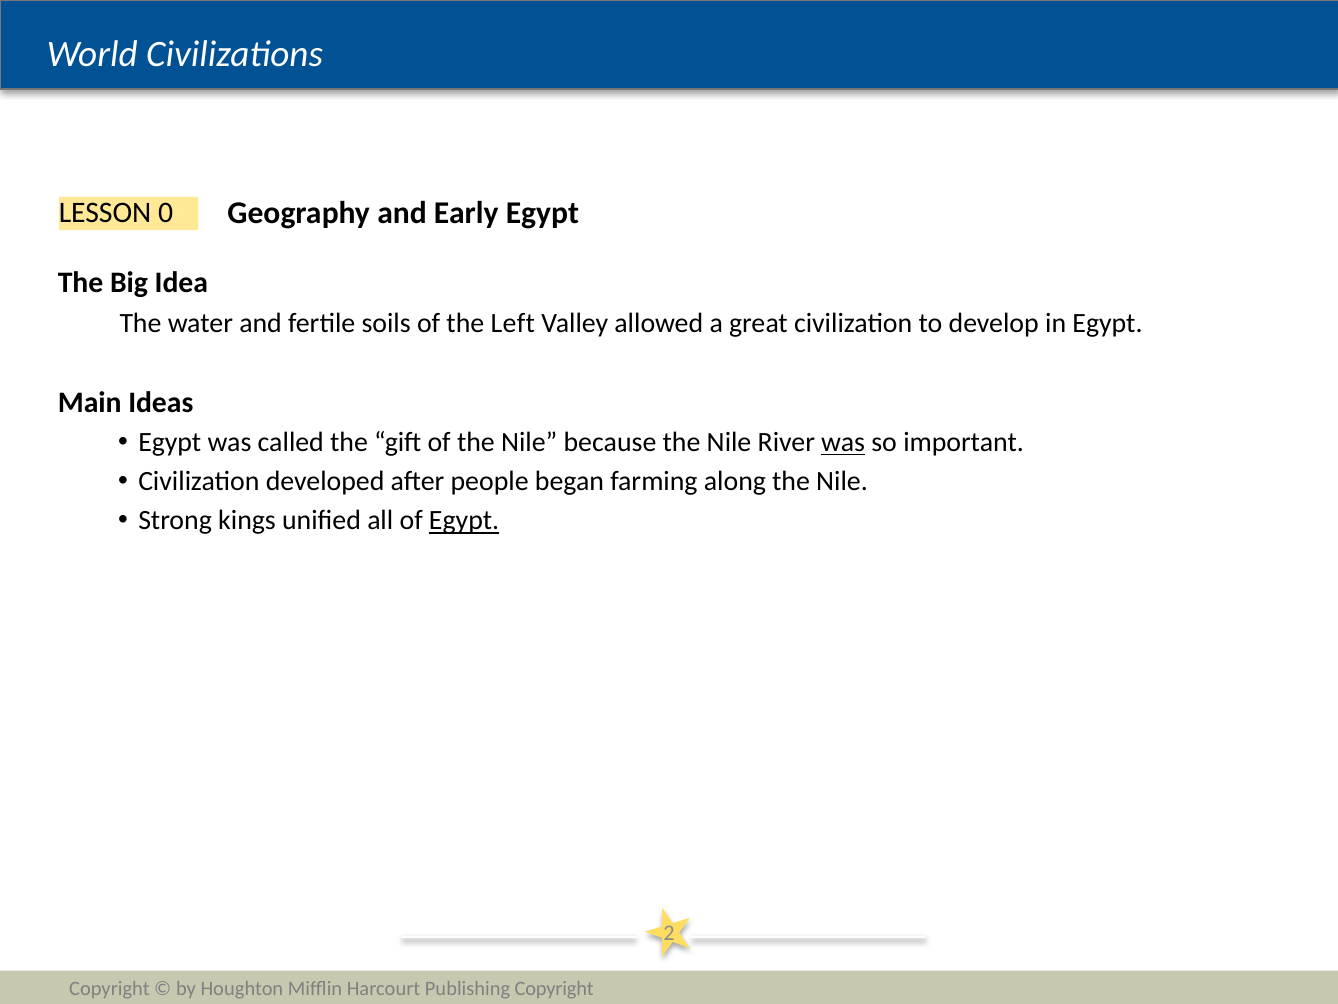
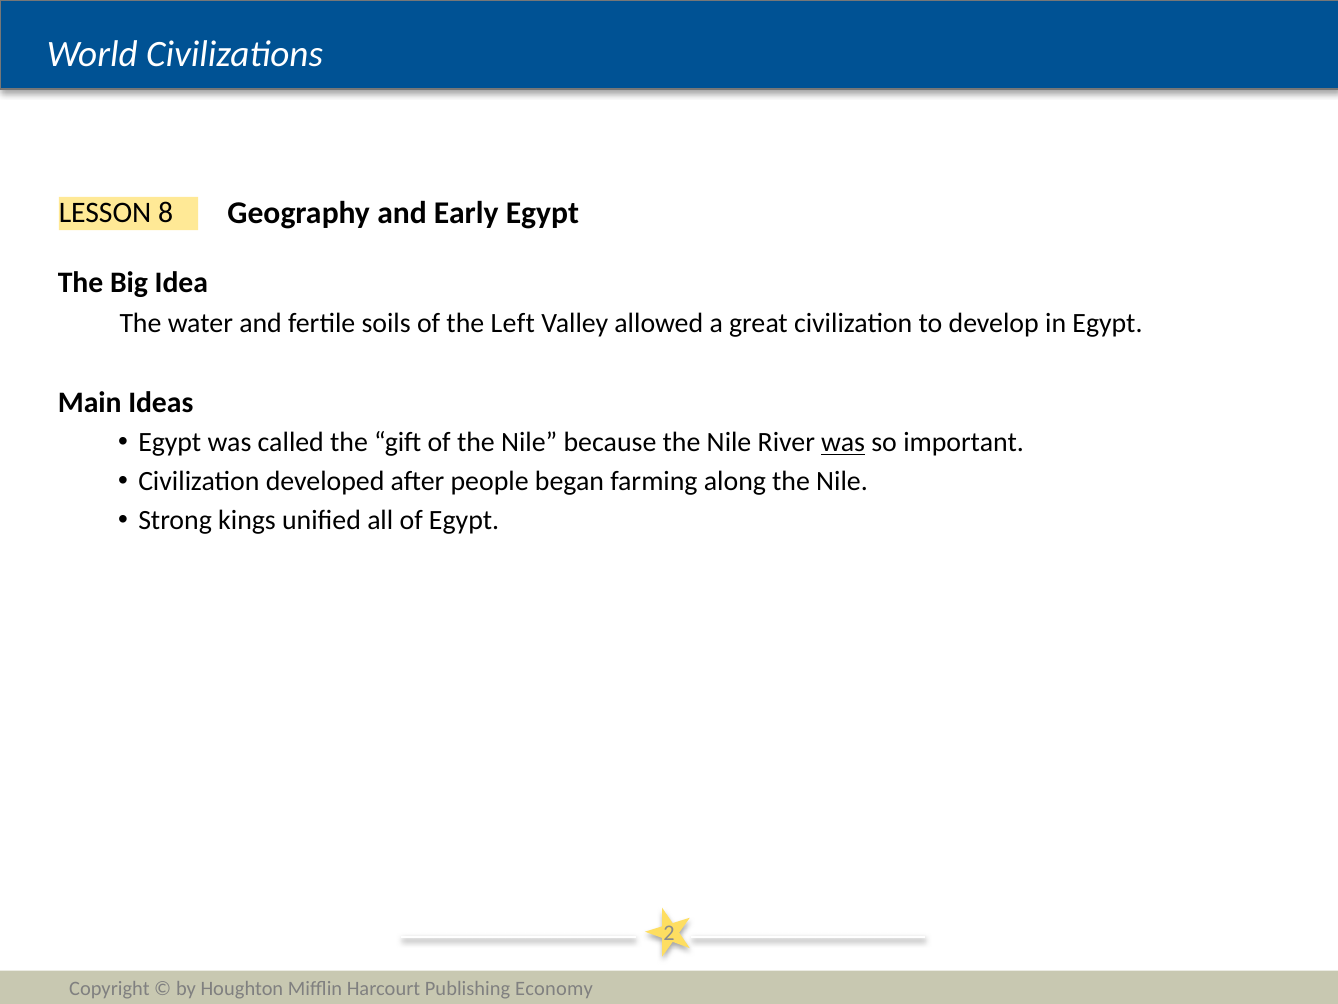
0: 0 -> 8
Egypt at (464, 520) underline: present -> none
Publishing Copyright: Copyright -> Economy
